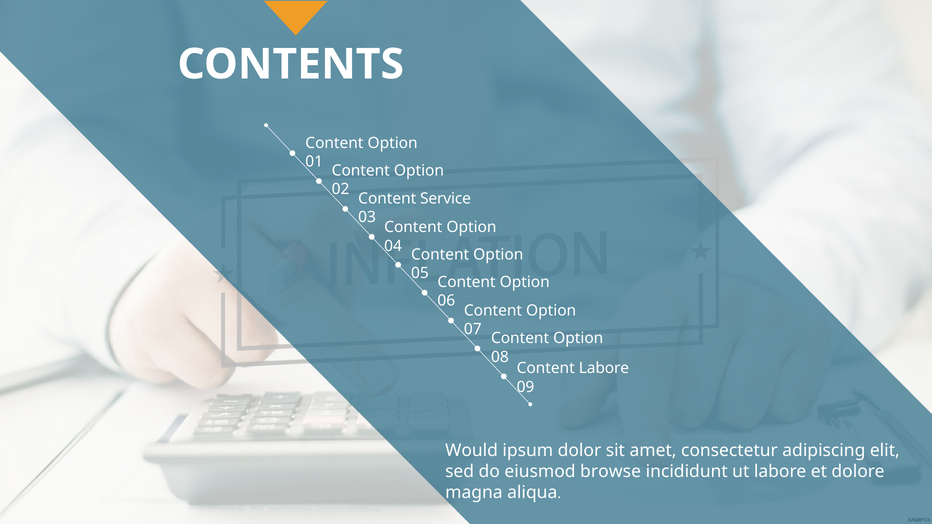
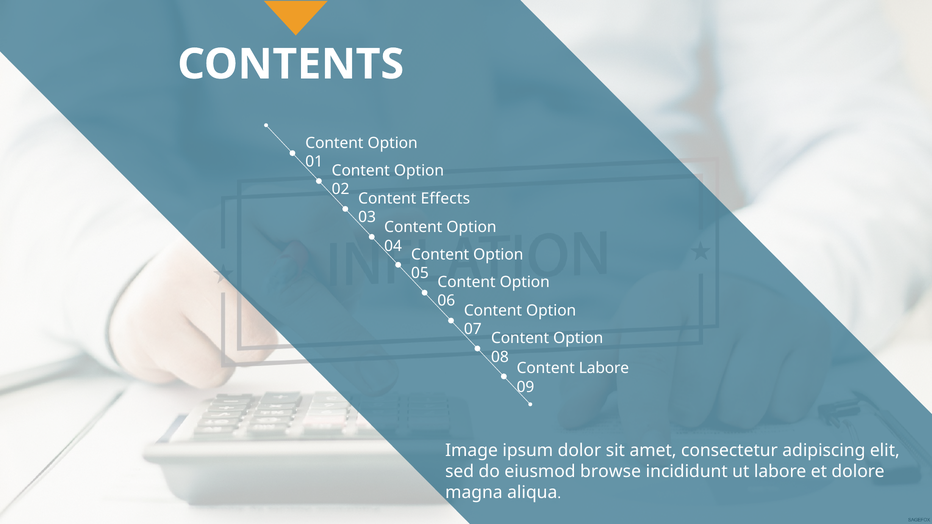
Service: Service -> Effects
Would: Would -> Image
